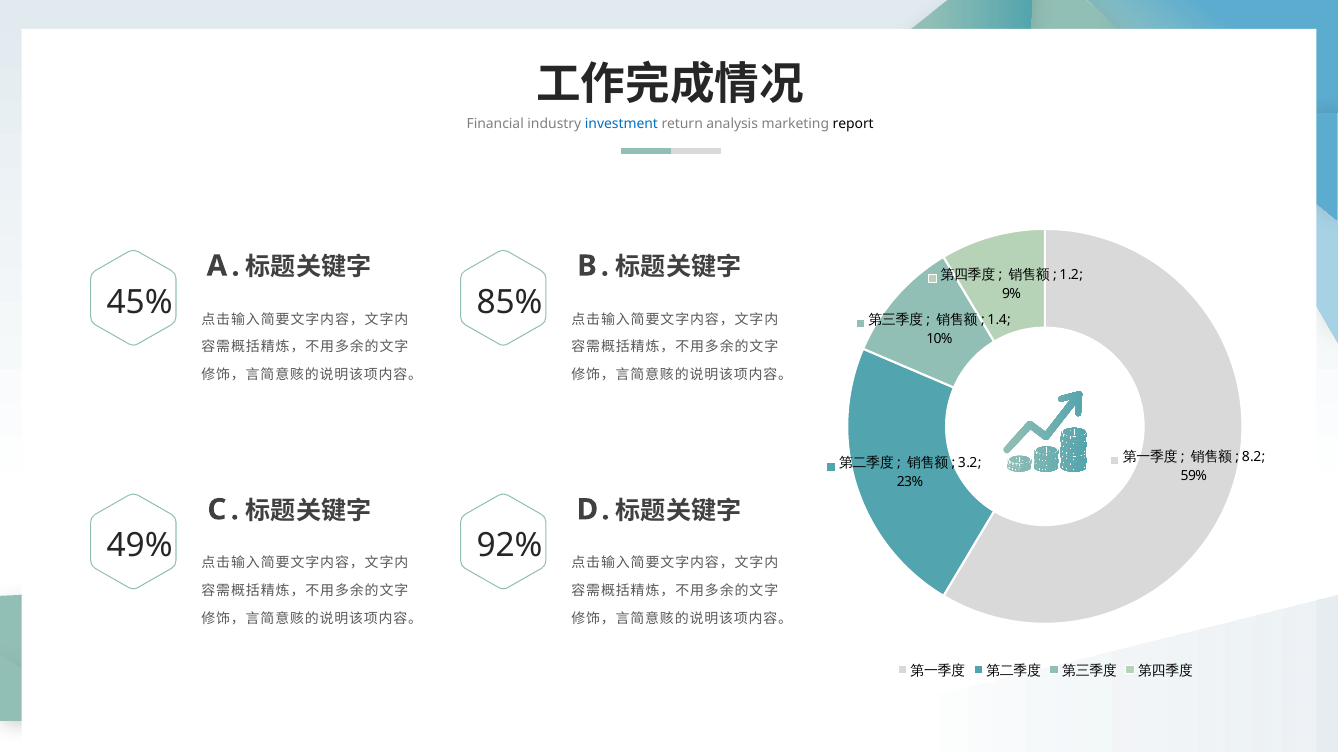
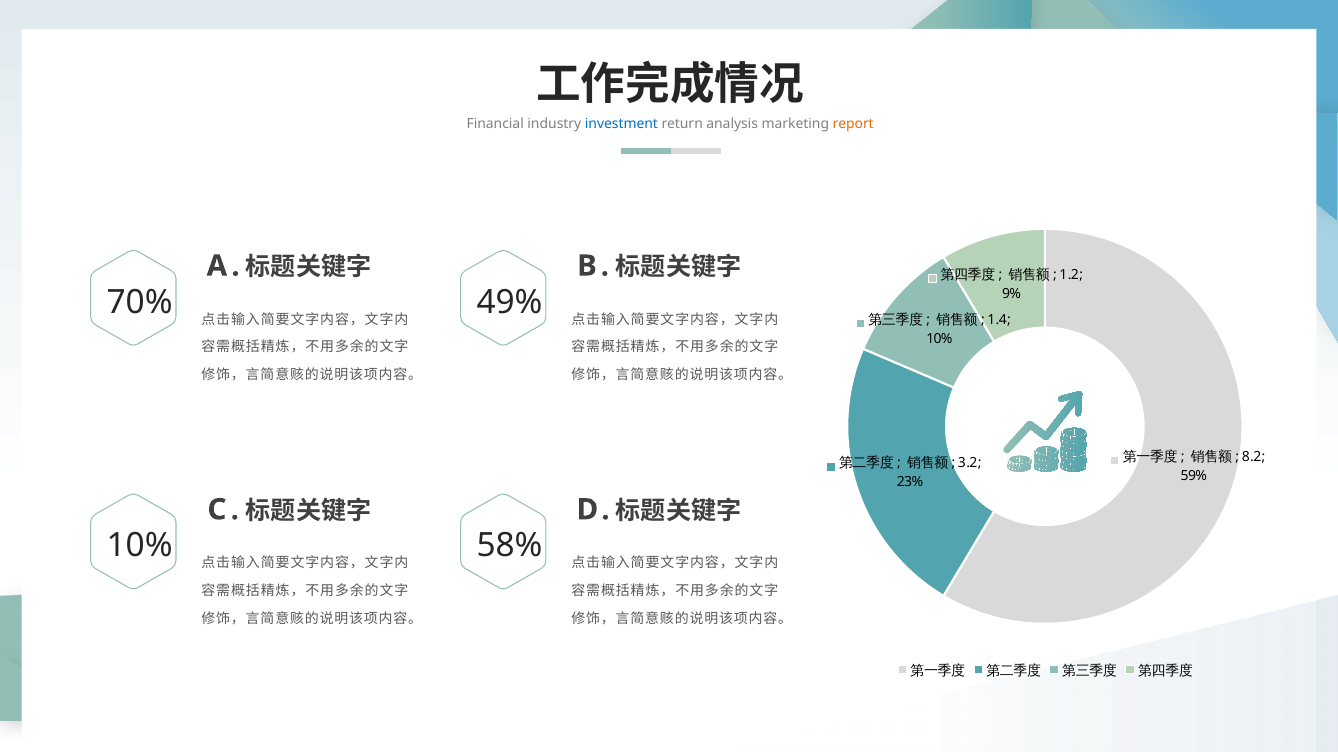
report colour: black -> orange
45%: 45% -> 70%
85%: 85% -> 49%
49% at (140, 546): 49% -> 10%
92%: 92% -> 58%
